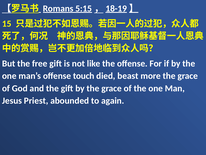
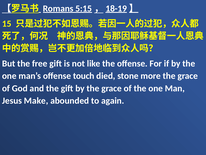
beast: beast -> stone
Priest: Priest -> Make
